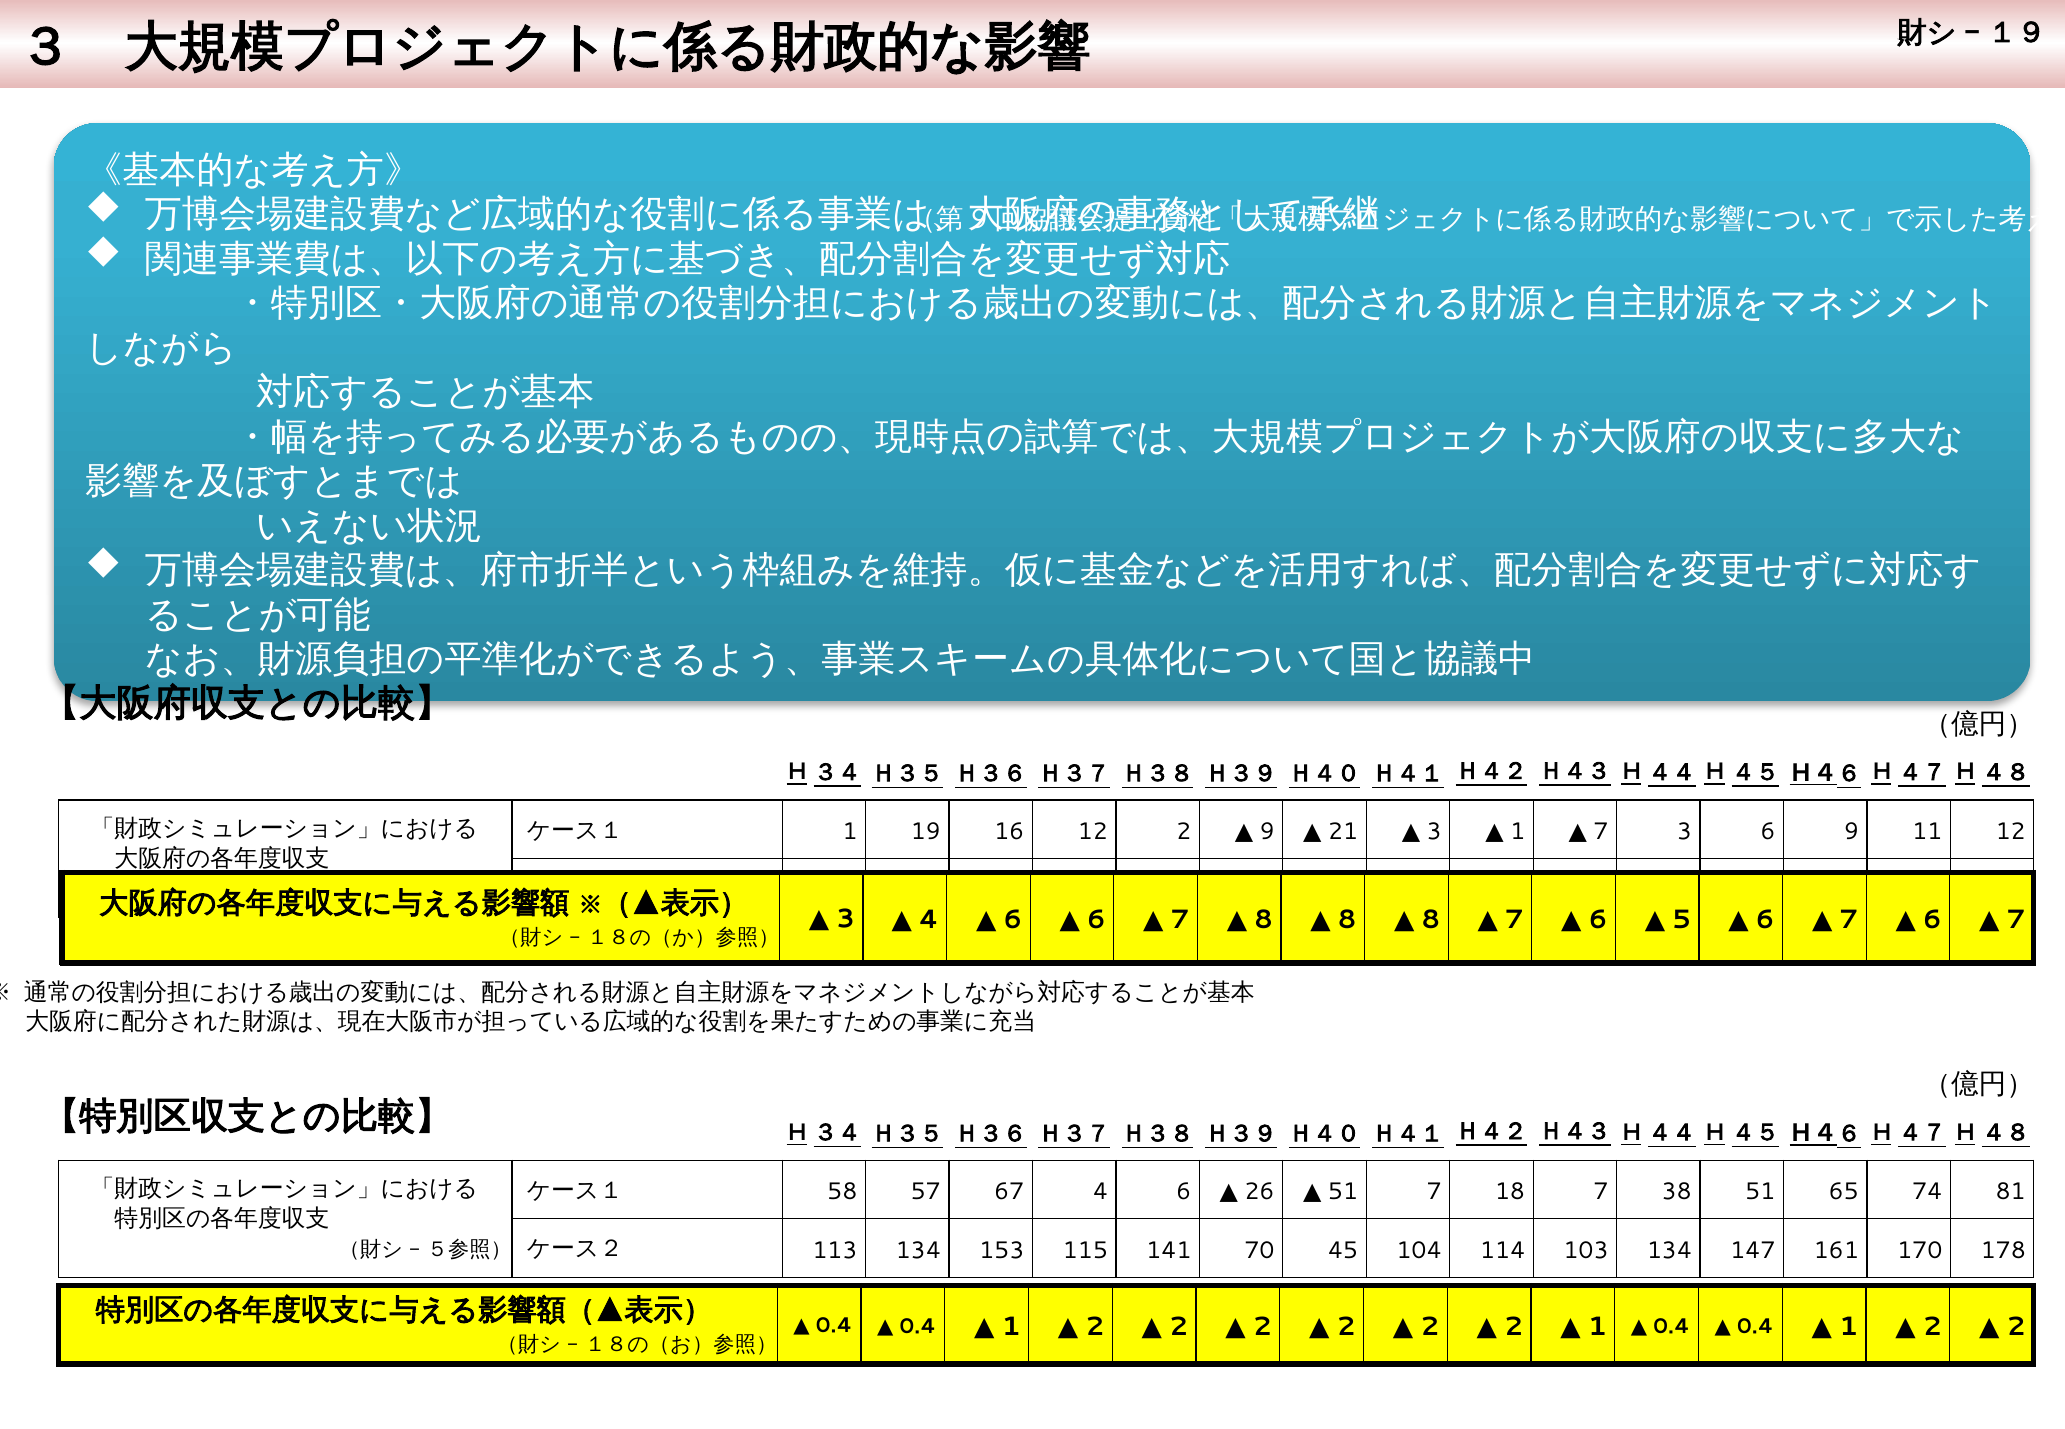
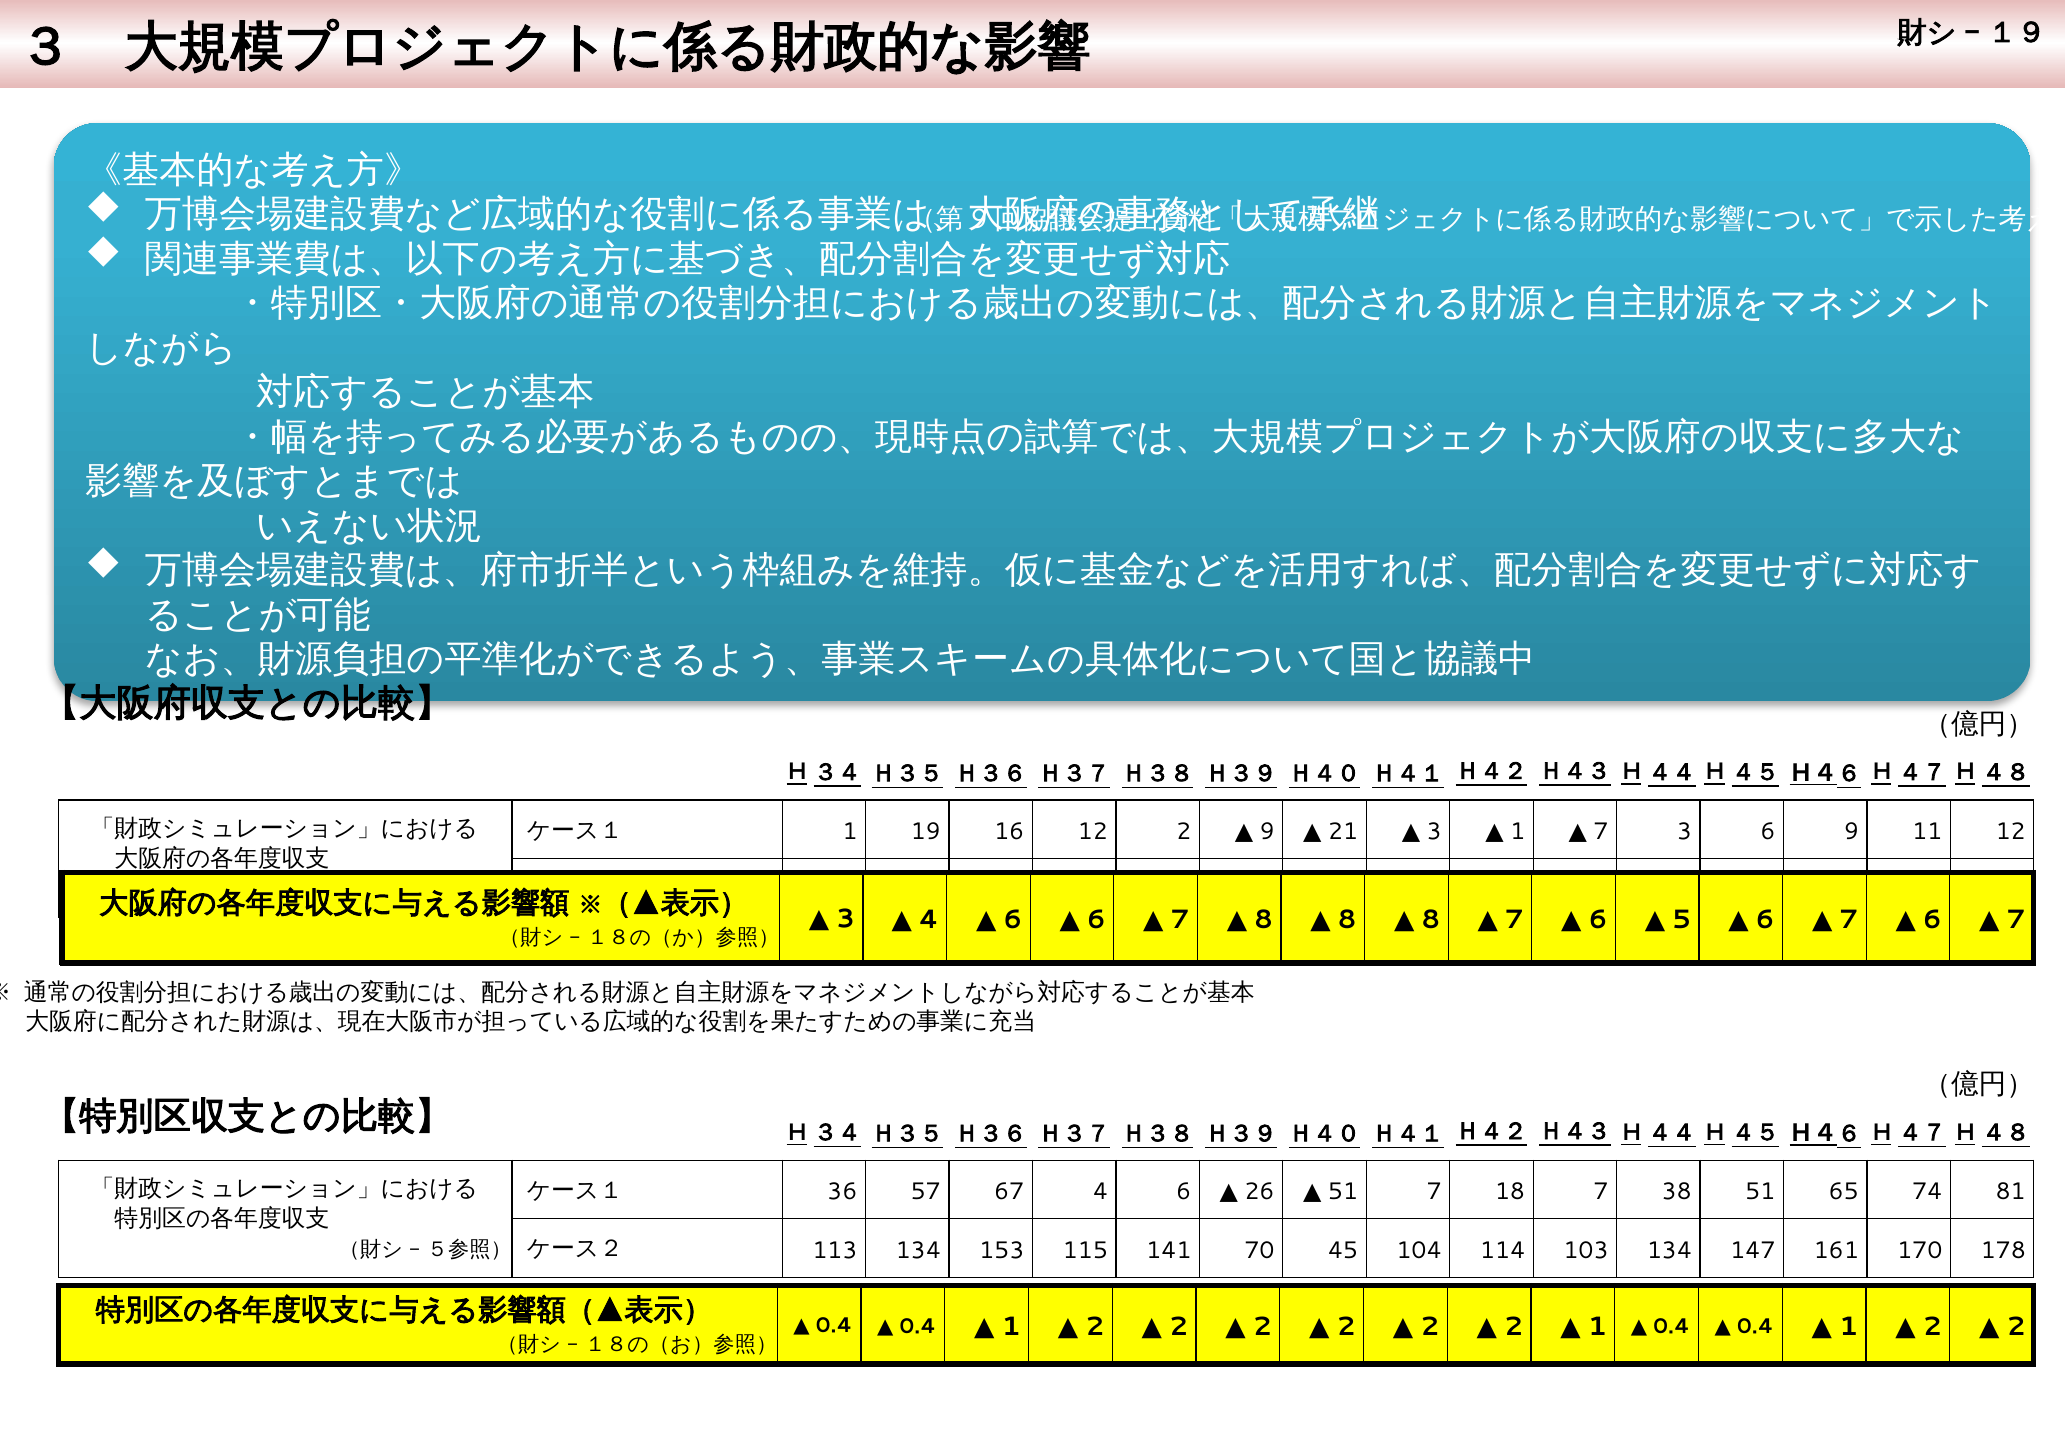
58 at (842, 1192): 58 -> 36
